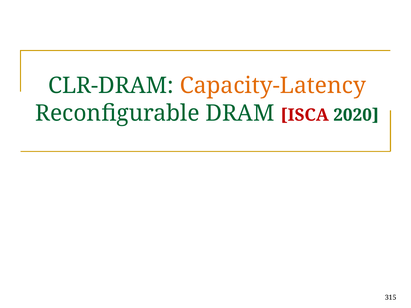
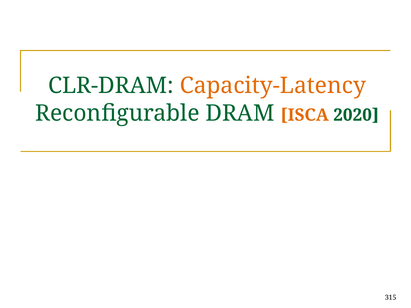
ISCA colour: red -> orange
